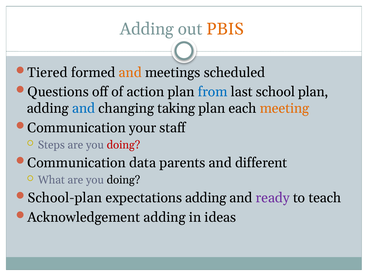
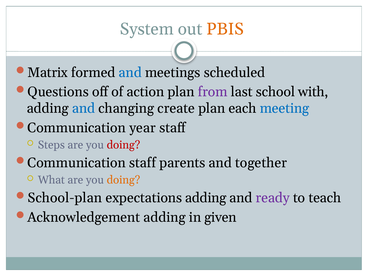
Adding at (147, 29): Adding -> System
Tiered: Tiered -> Matrix
and at (130, 73) colour: orange -> blue
from colour: blue -> purple
school plan: plan -> with
taking: taking -> create
meeting colour: orange -> blue
your: your -> year
Communication data: data -> staff
different: different -> together
doing at (123, 180) colour: black -> orange
ideas: ideas -> given
